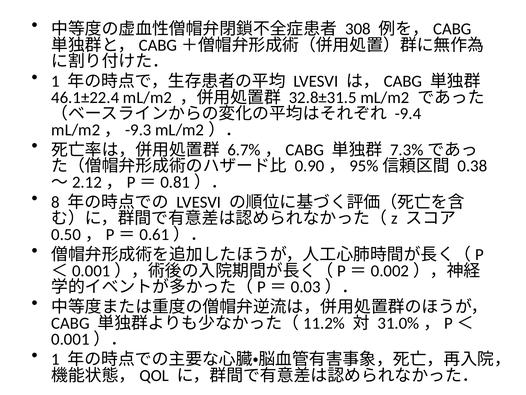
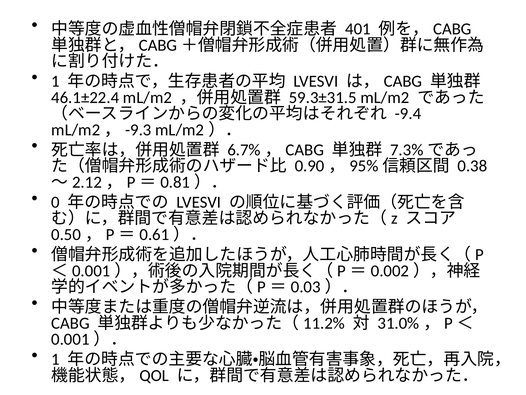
308: 308 -> 401
32.8±31.5: 32.8±31.5 -> 59.3±31.5
8: 8 -> 0
